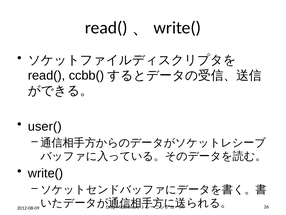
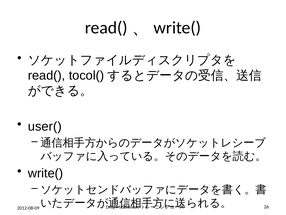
ccbb(: ccbb( -> tocol(
